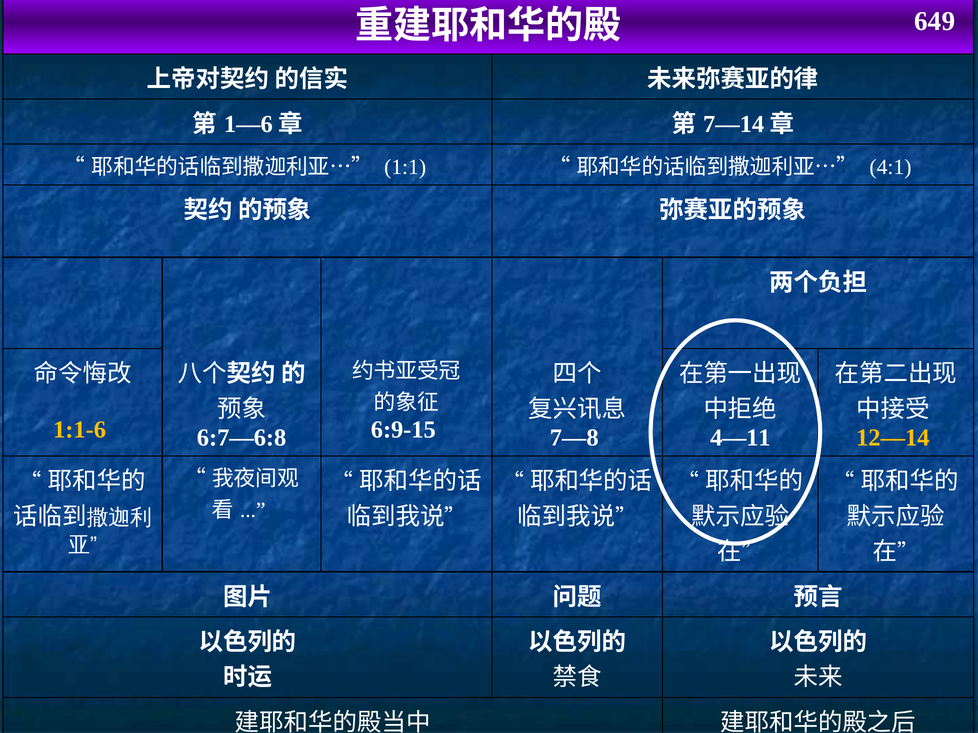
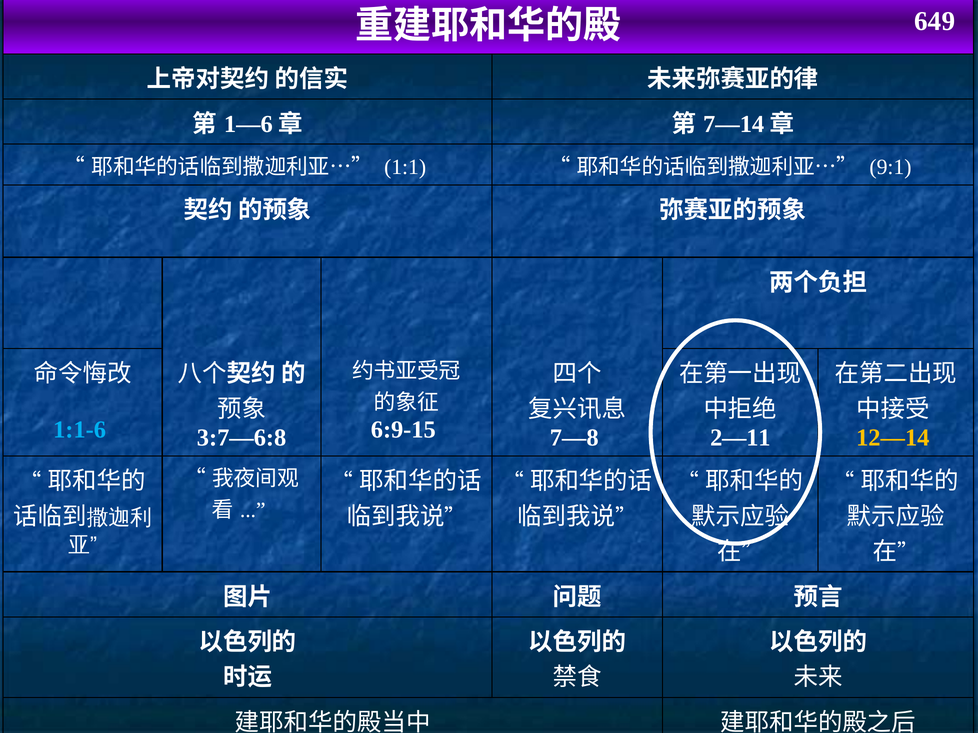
4:1: 4:1 -> 9:1
1:1-6 colour: yellow -> light blue
6:7—6:8: 6:7—6:8 -> 3:7—6:8
4—11: 4—11 -> 2—11
